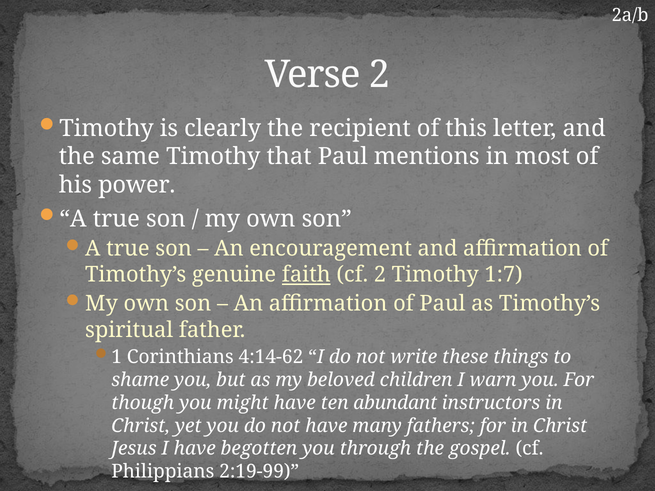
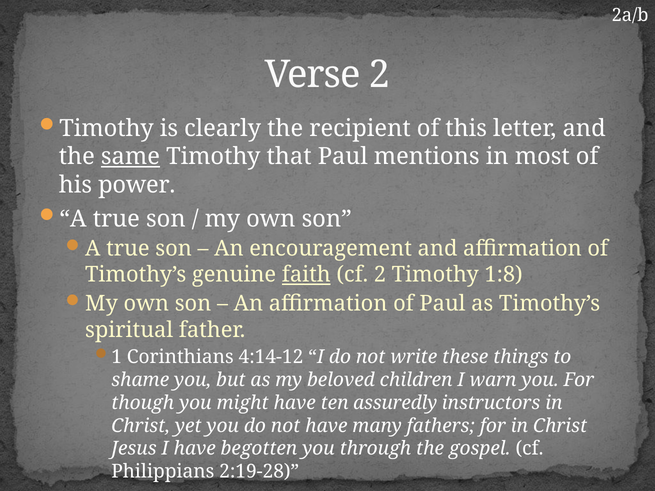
same underline: none -> present
1:7: 1:7 -> 1:8
4:14-62: 4:14-62 -> 4:14-12
abundant: abundant -> assuredly
2:19-99: 2:19-99 -> 2:19-28
